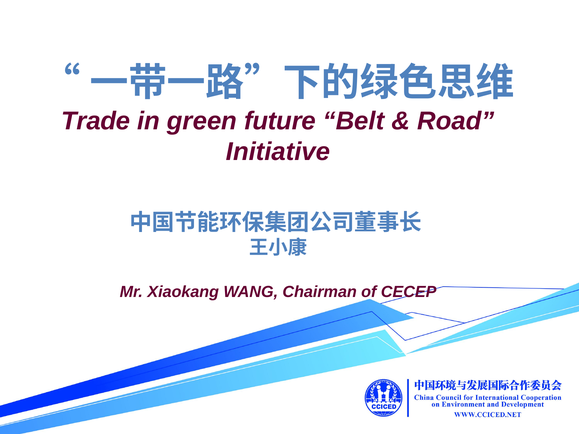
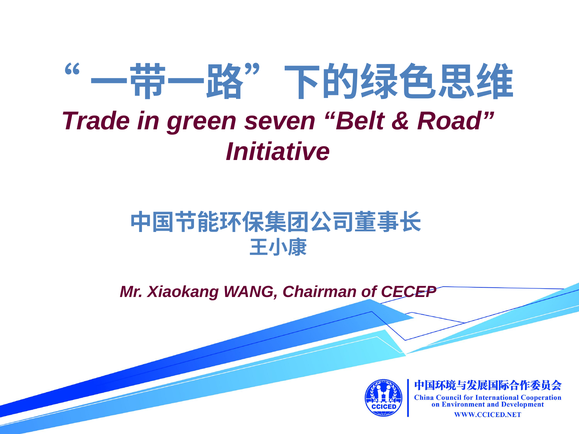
future: future -> seven
